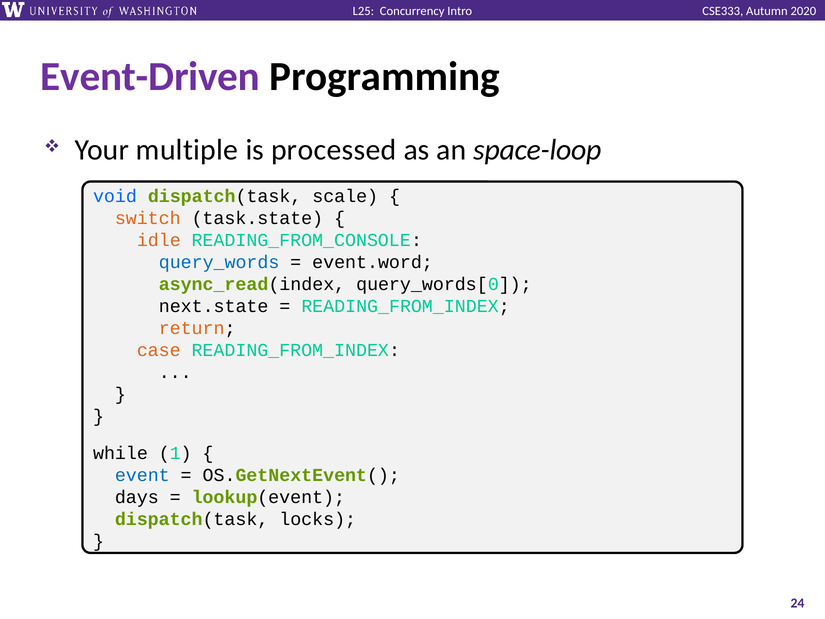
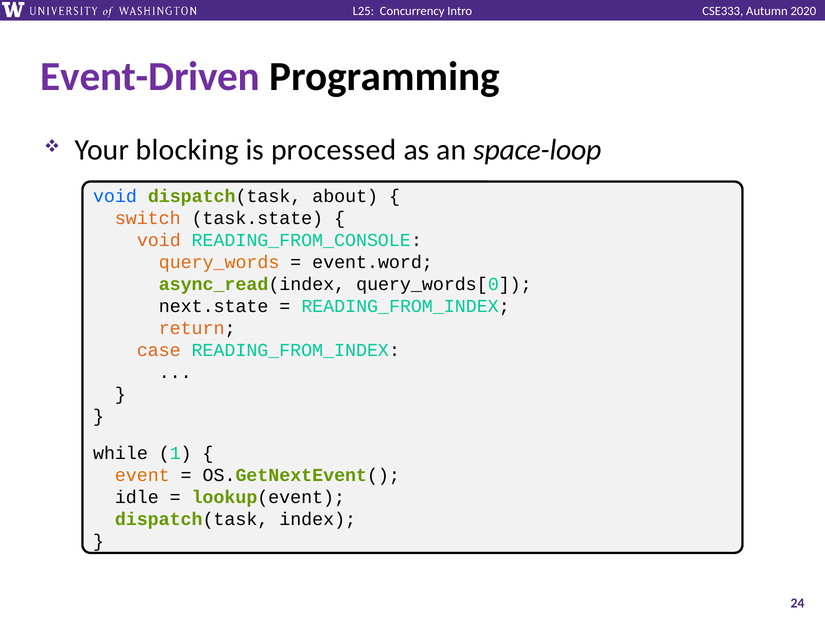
multiple: multiple -> blocking
scale: scale -> about
idle at (159, 240): idle -> void
query_words colour: blue -> orange
event colour: blue -> orange
days: days -> idle
locks: locks -> index
